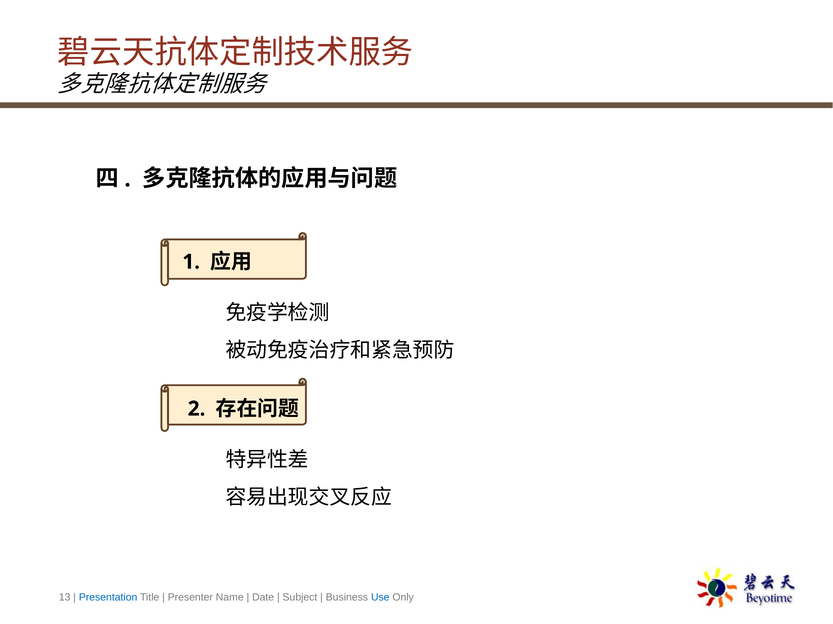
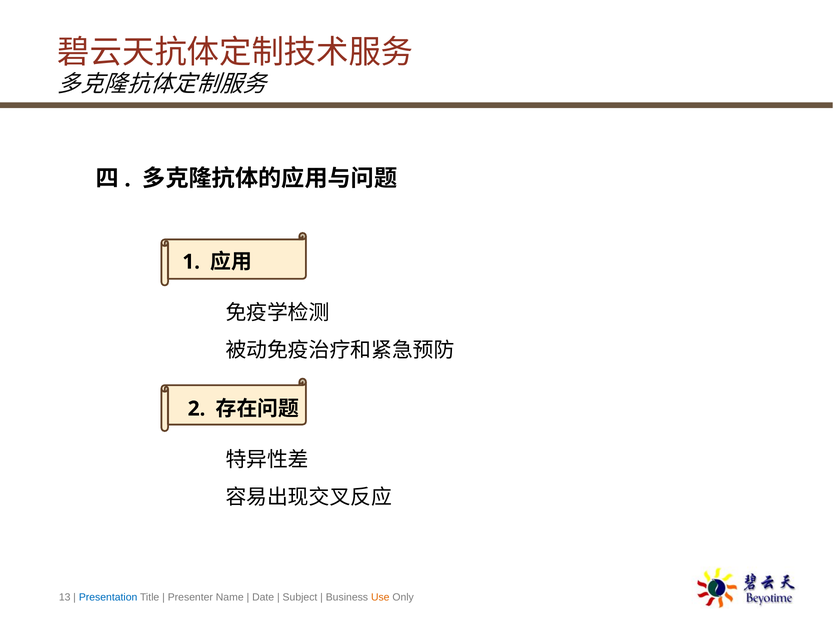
Use colour: blue -> orange
